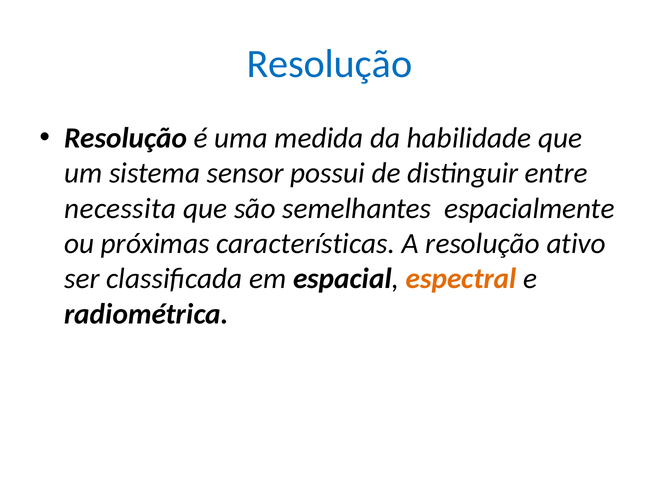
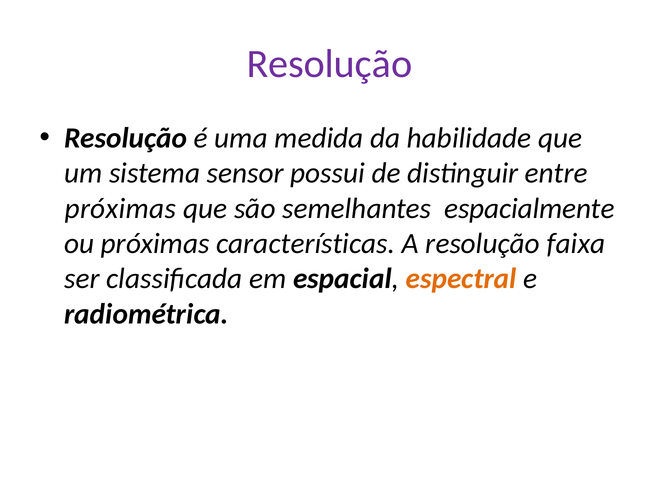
Resolução at (329, 64) colour: blue -> purple
necessita at (120, 209): necessita -> próximas
ativo: ativo -> faixa
